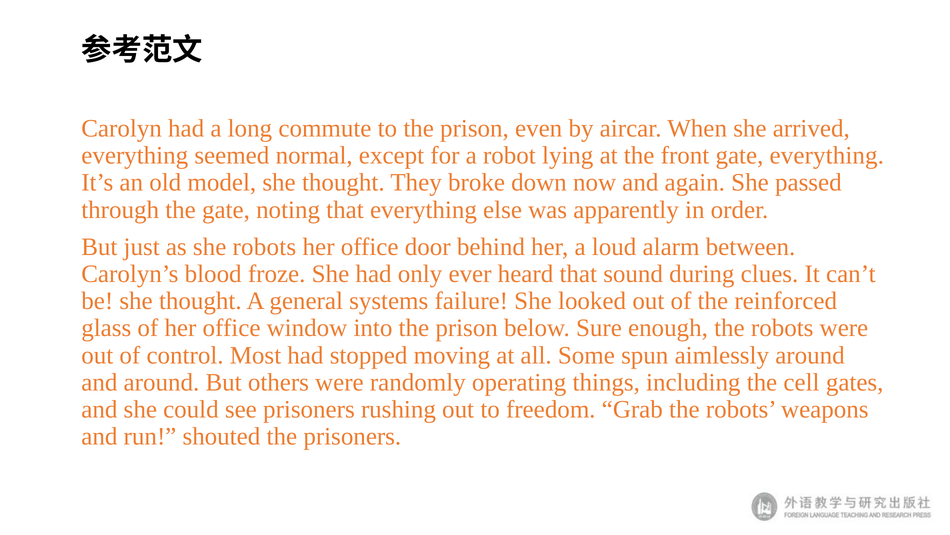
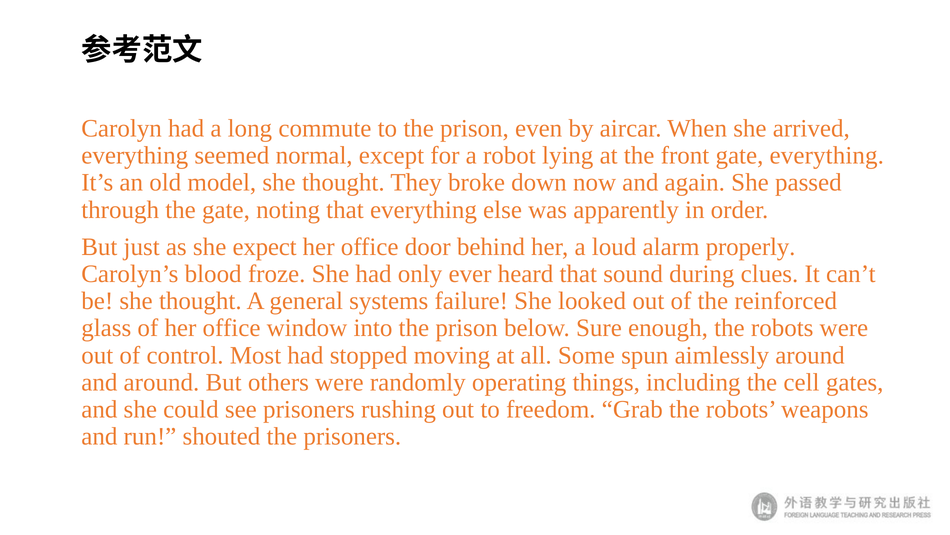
she robots: robots -> expect
between: between -> properly
